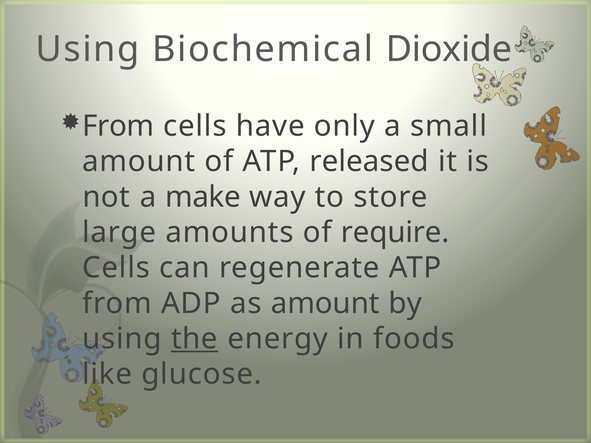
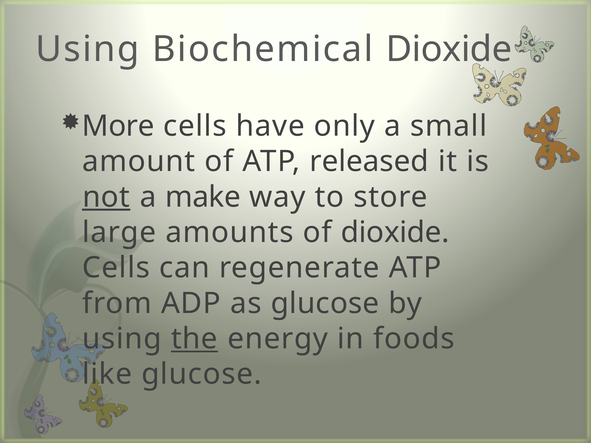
From at (118, 126): From -> More
not underline: none -> present
of require: require -> dioxide
as amount: amount -> glucose
